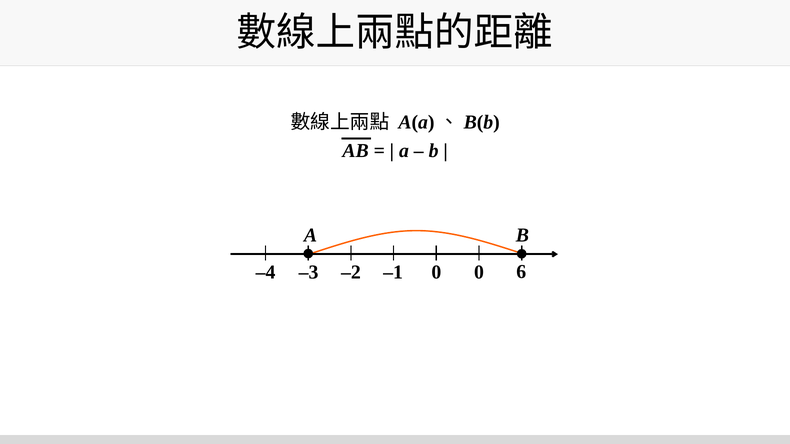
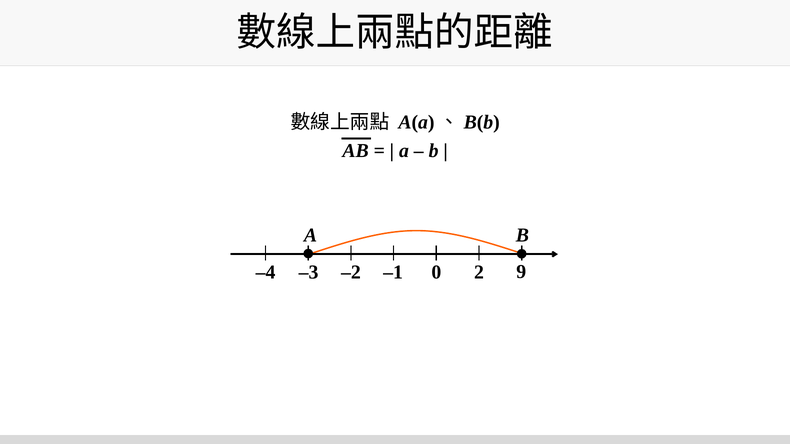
6: 6 -> 9
0 0: 0 -> 2
